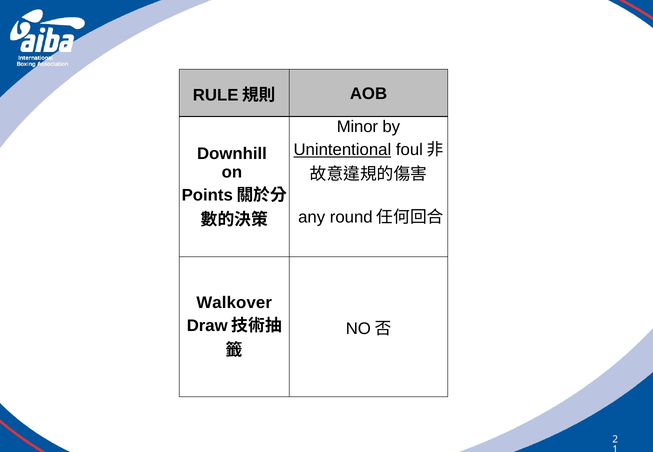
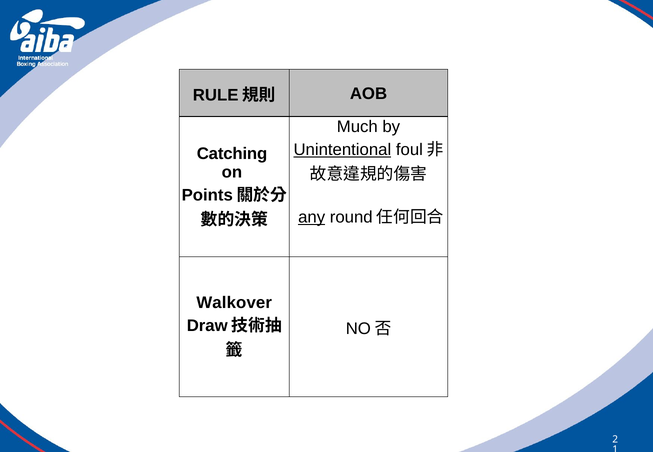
Minor: Minor -> Much
Downhill: Downhill -> Catching
any underline: none -> present
